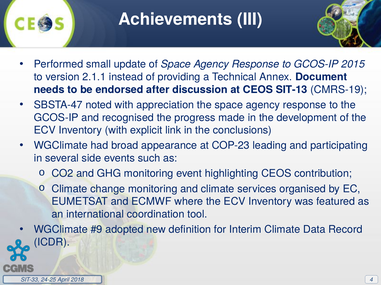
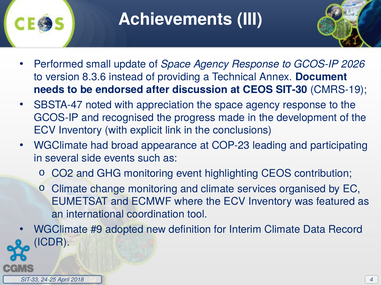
2015: 2015 -> 2026
2.1.1: 2.1.1 -> 8.3.6
SIT-13: SIT-13 -> SIT-30
